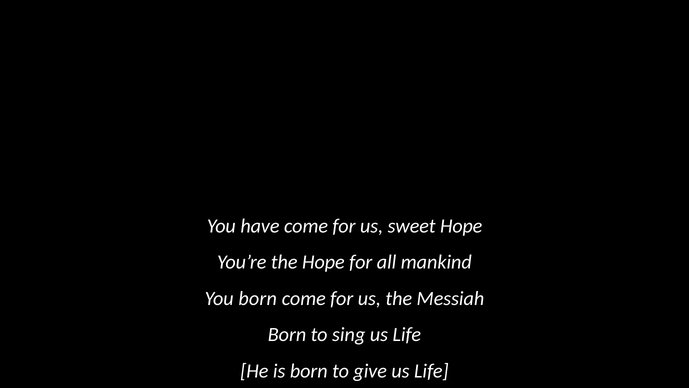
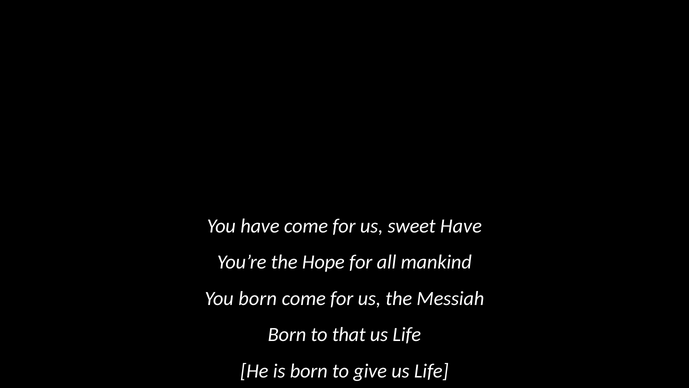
sweet Hope: Hope -> Have
sing: sing -> that
